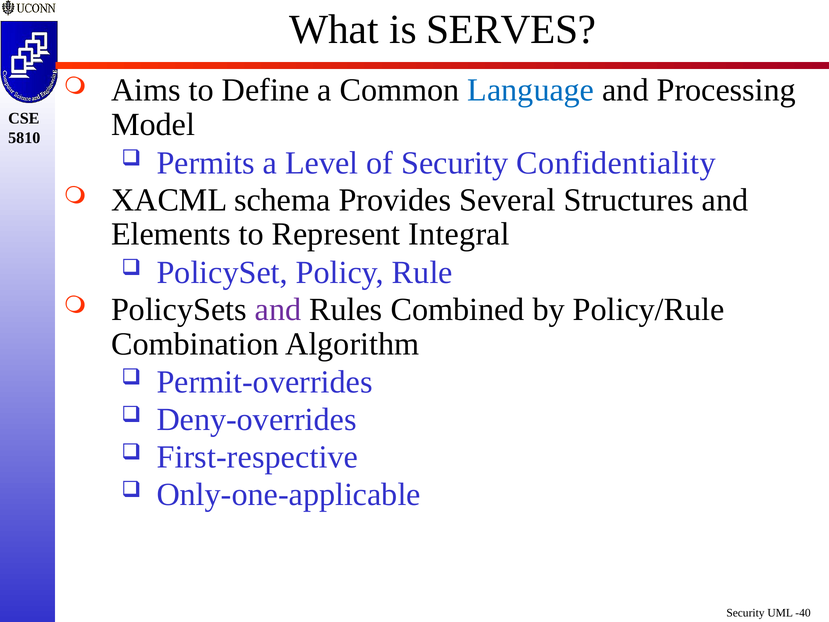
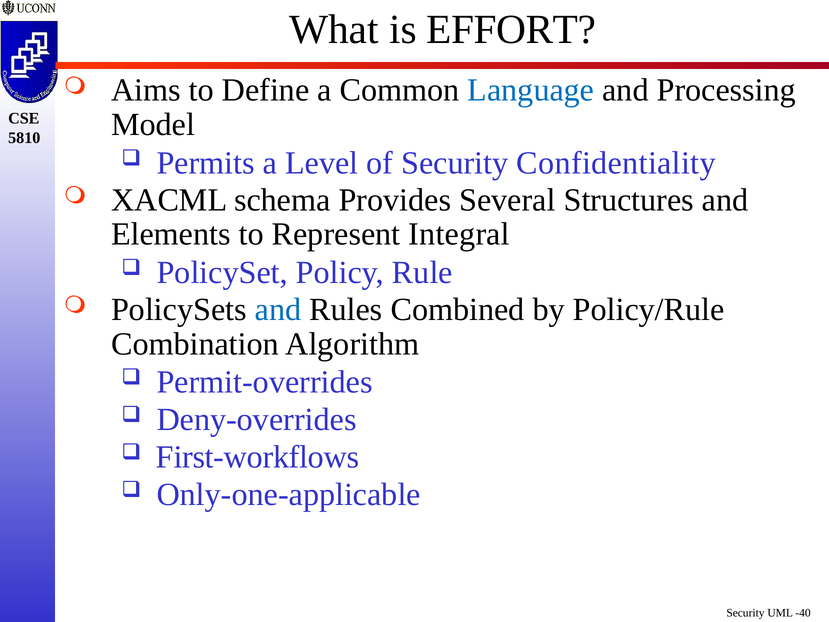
SERVES: SERVES -> EFFORT
and at (278, 309) colour: purple -> blue
First-respective: First-respective -> First-workflows
